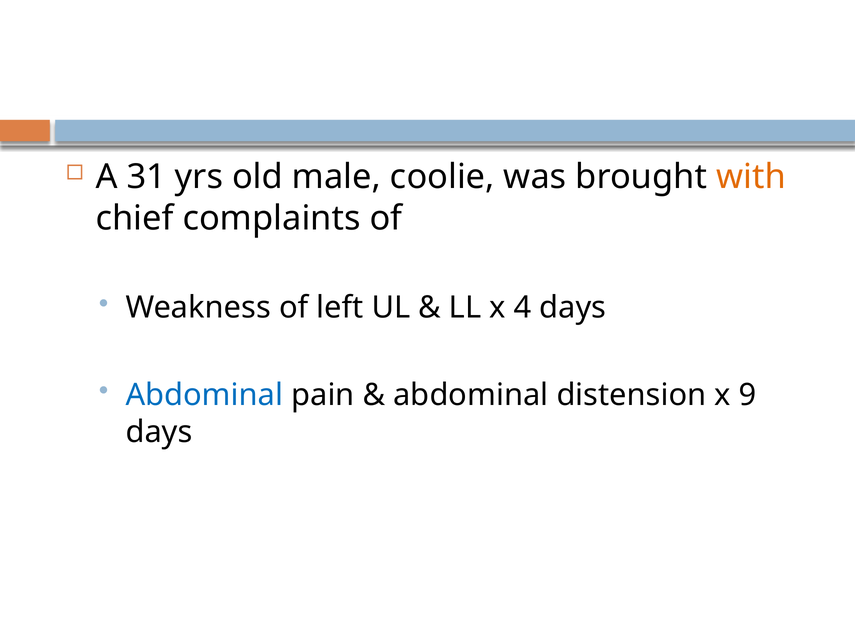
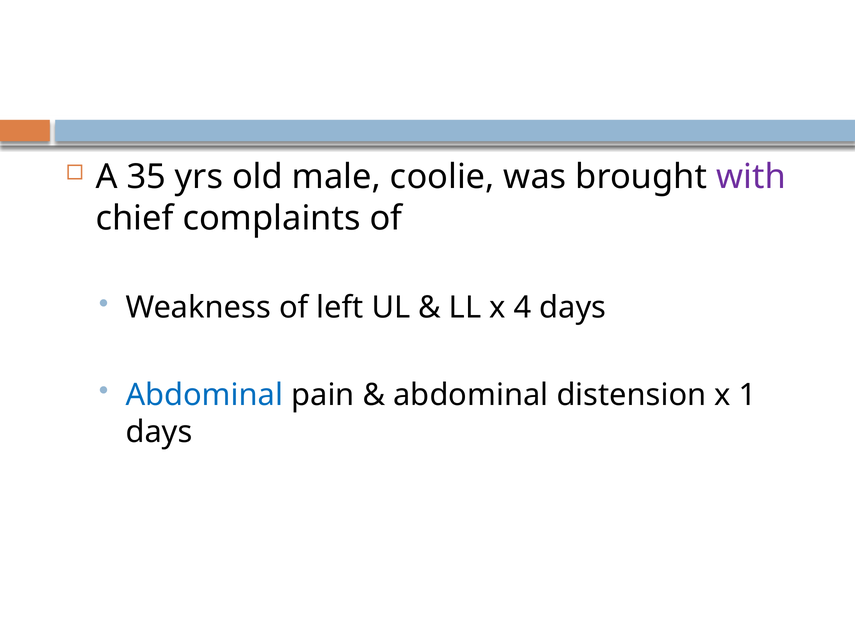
31: 31 -> 35
with colour: orange -> purple
9: 9 -> 1
